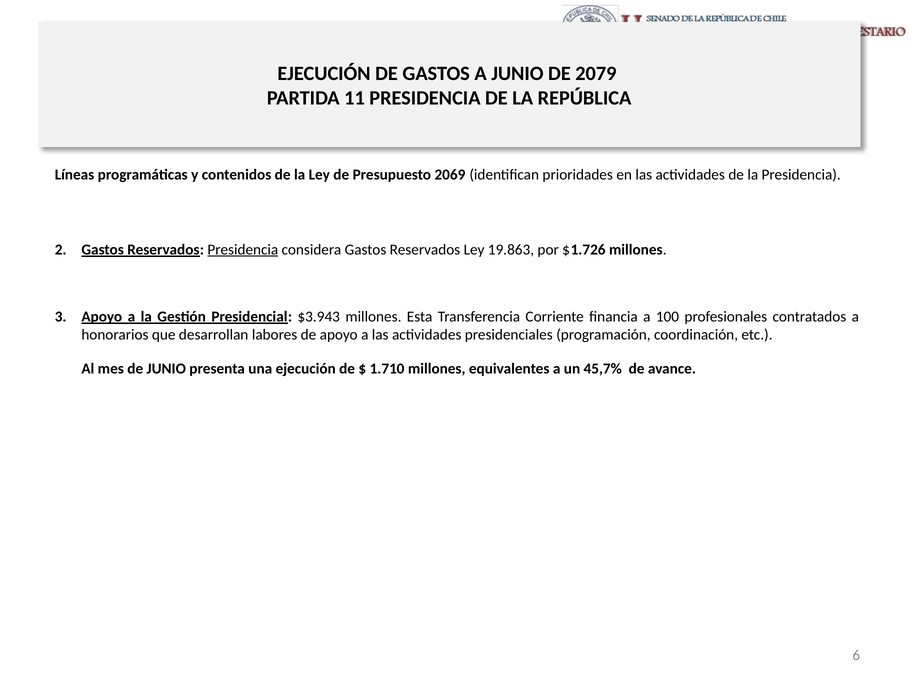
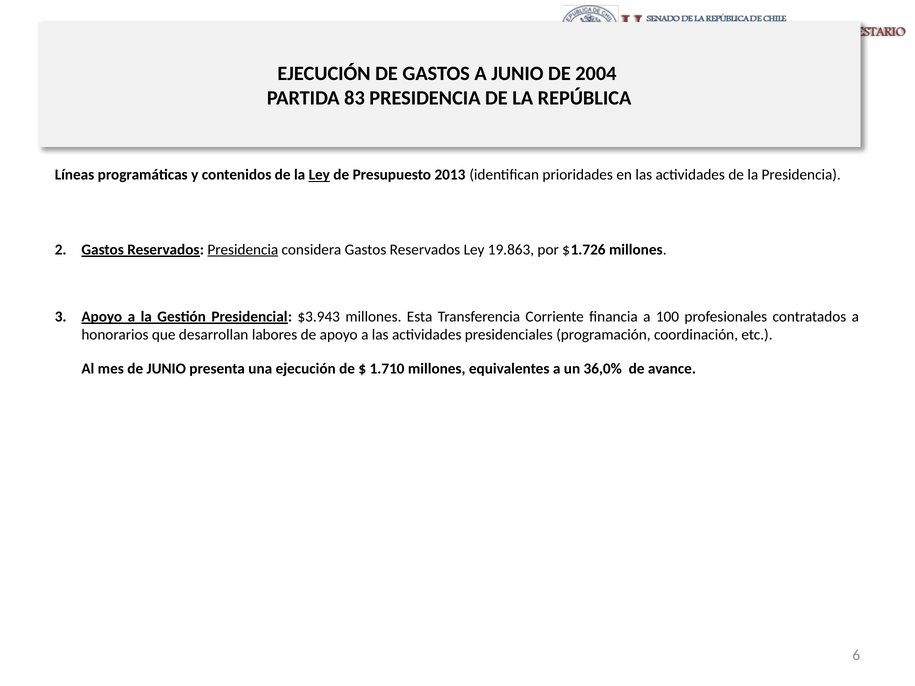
2079: 2079 -> 2004
11: 11 -> 83
Ley at (319, 175) underline: none -> present
2069: 2069 -> 2013
45,7%: 45,7% -> 36,0%
